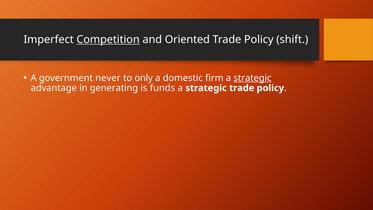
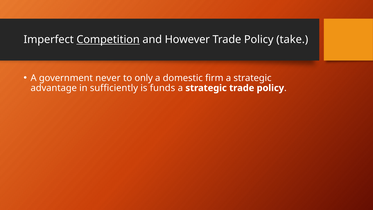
Oriented: Oriented -> However
shift: shift -> take
strategic at (252, 78) underline: present -> none
generating: generating -> sufficiently
